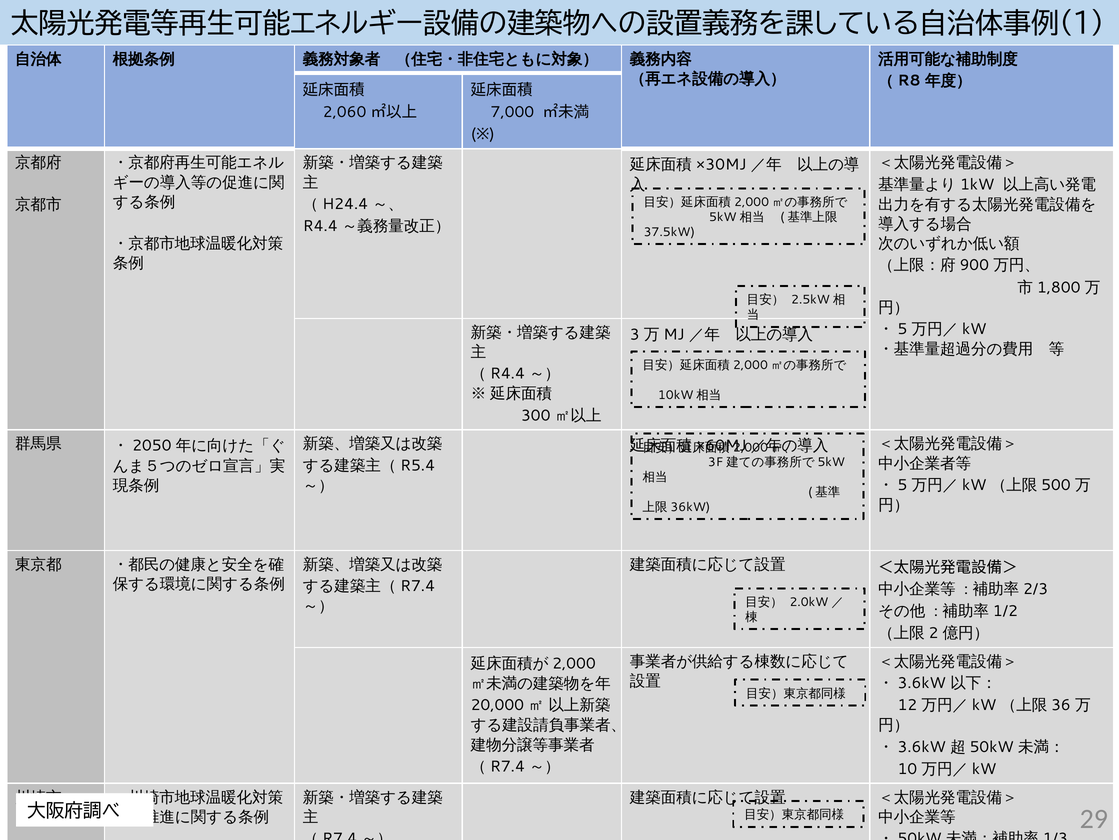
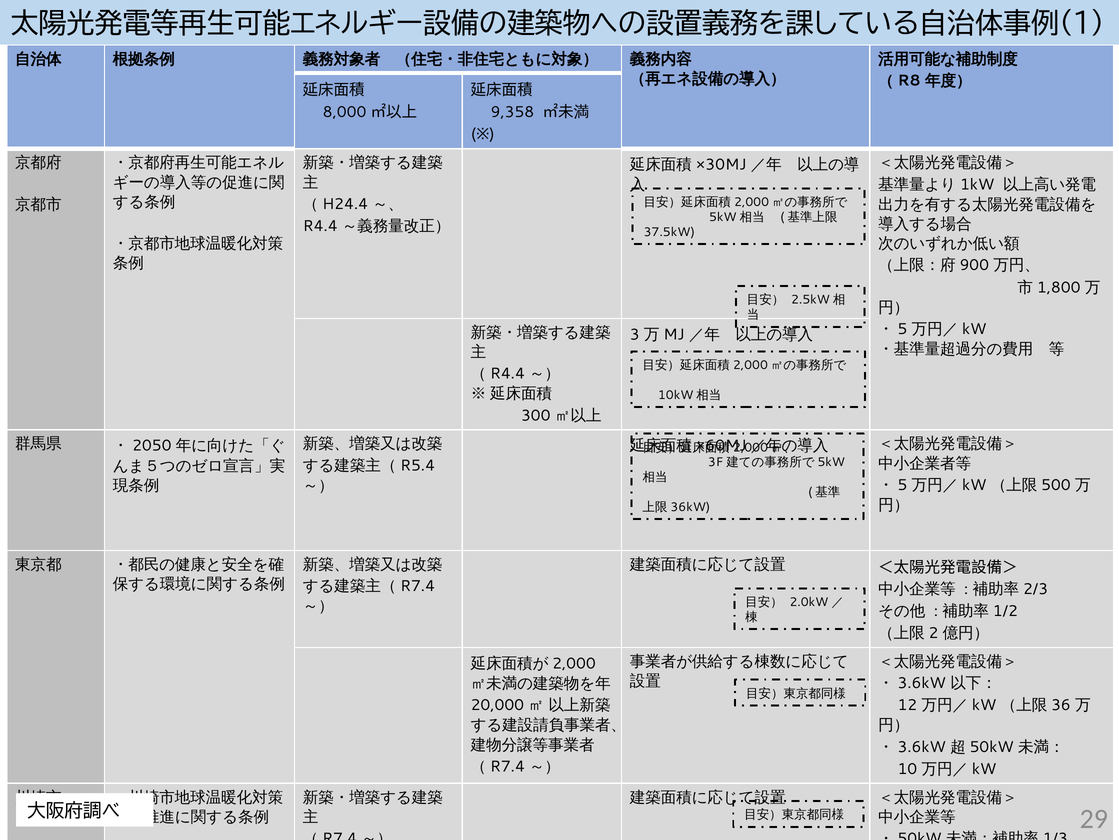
2,060: 2,060 -> 8,000
7,000: 7,000 -> 9,358
